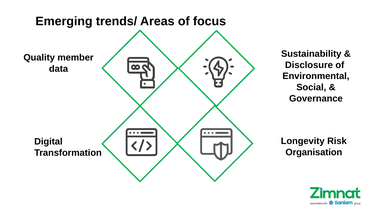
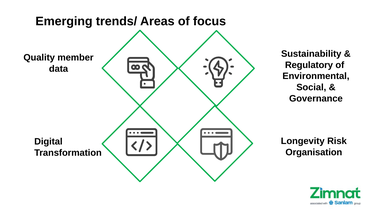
Disclosure: Disclosure -> Regulatory
